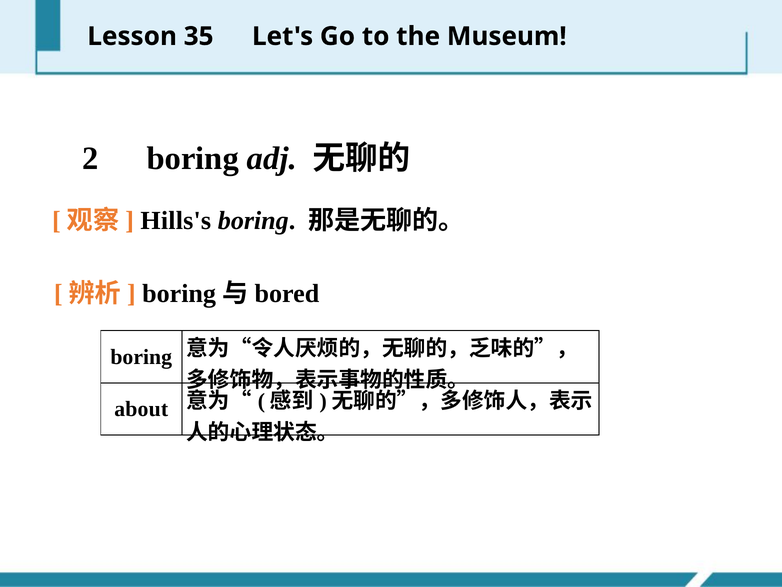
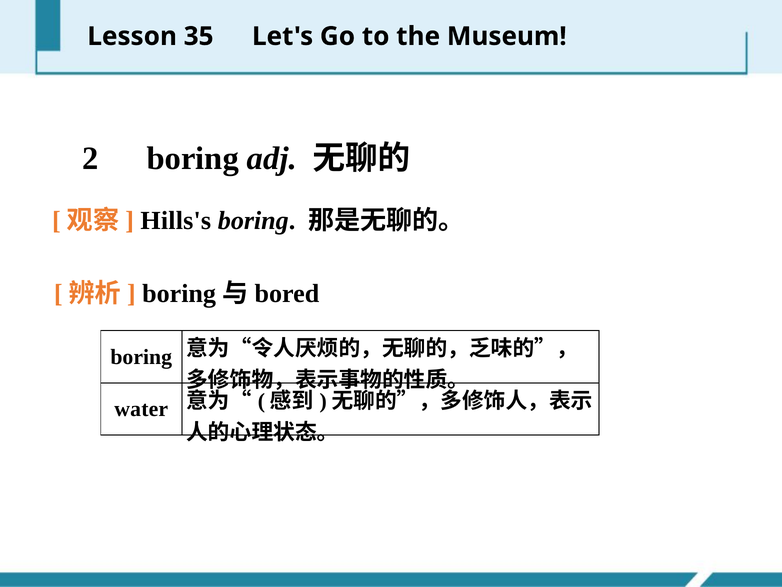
about: about -> water
